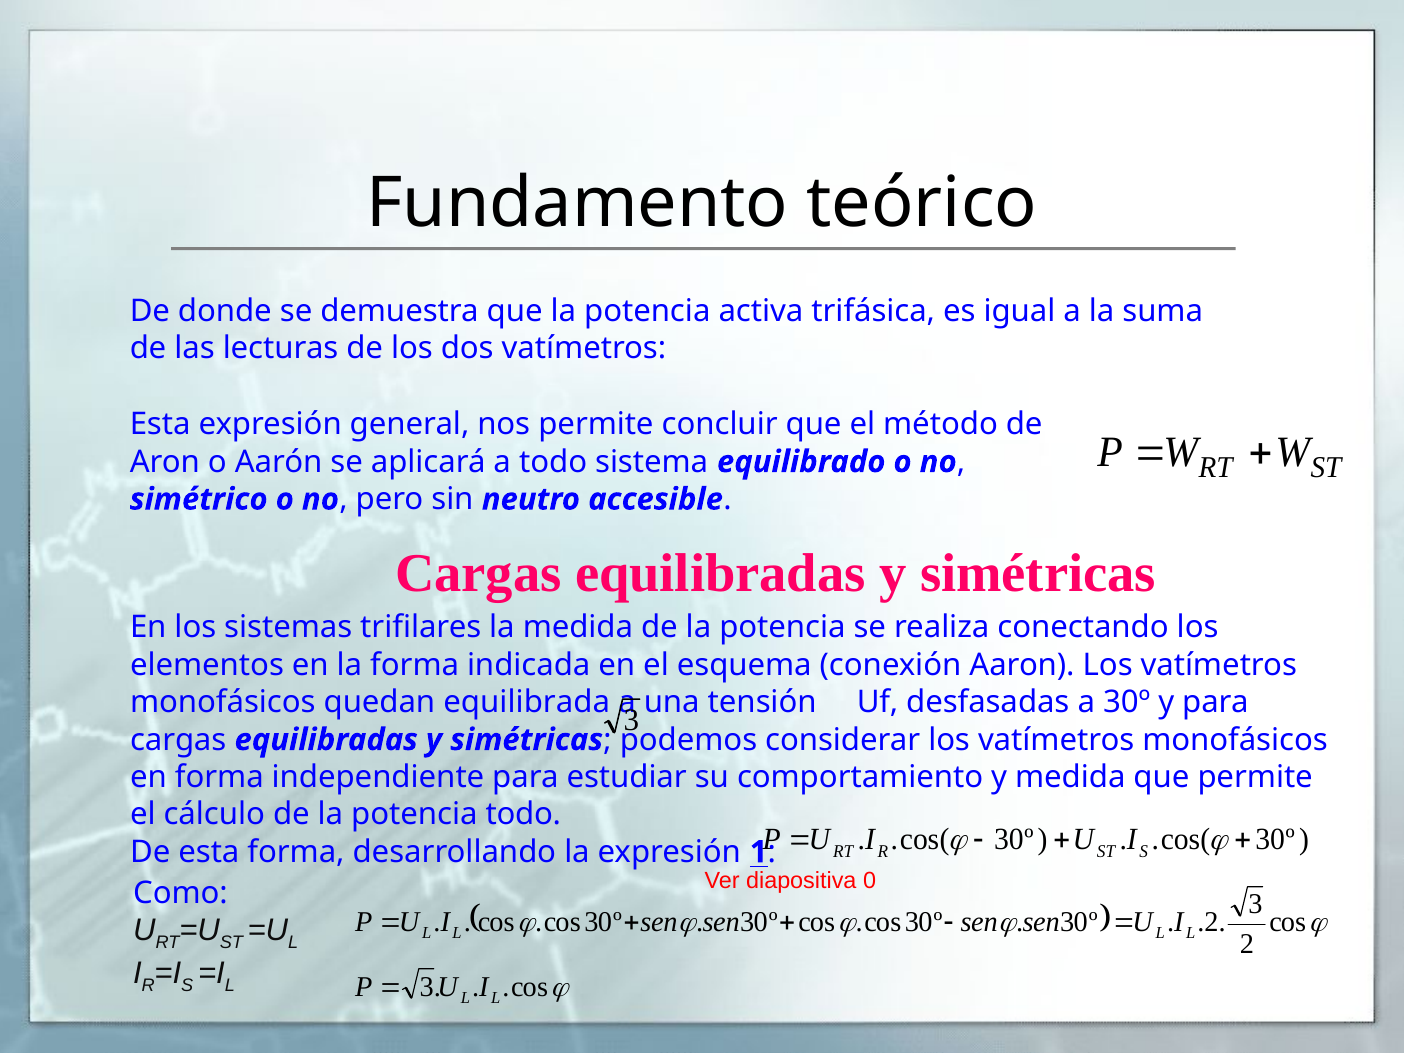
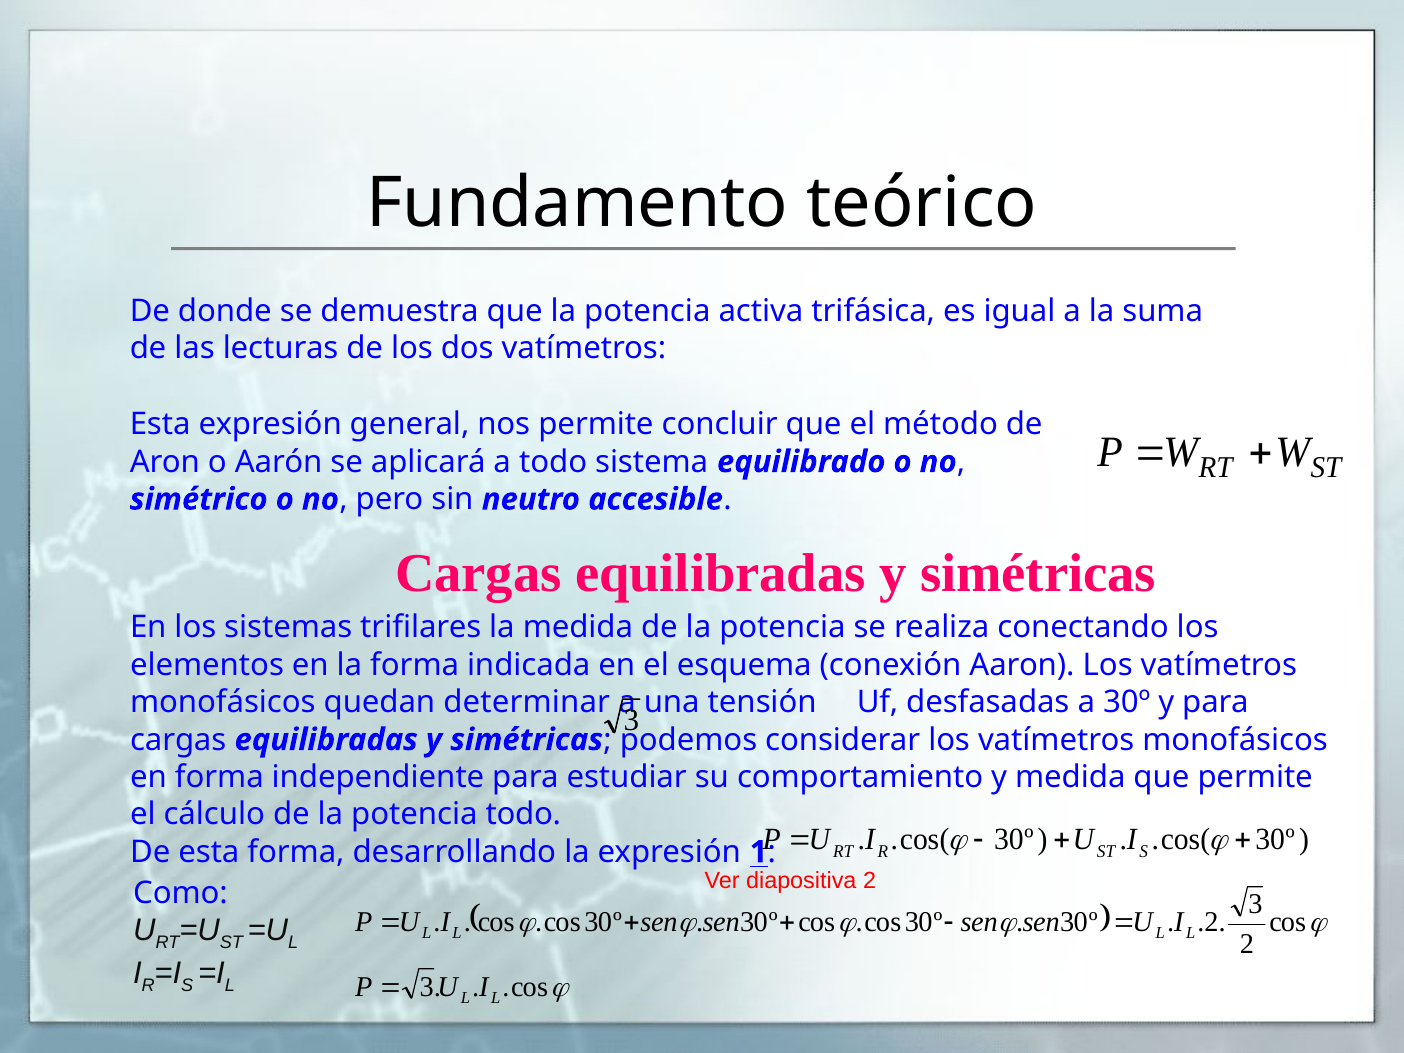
equilibrada: equilibrada -> determinar
diapositiva 0: 0 -> 2
